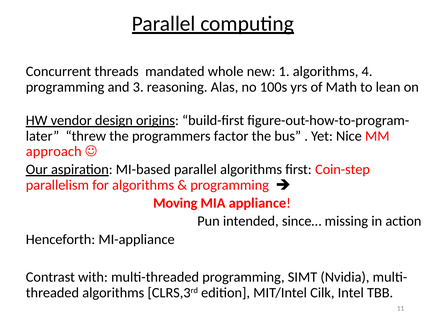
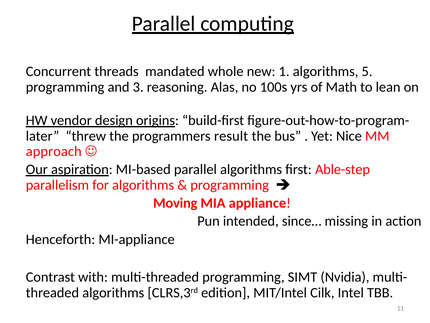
4: 4 -> 5
factor: factor -> result
Coin-step: Coin-step -> Able-step
